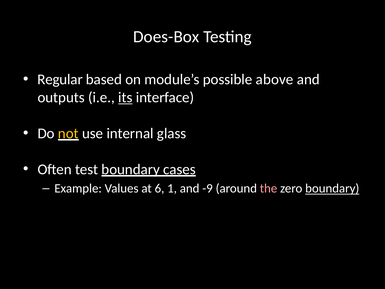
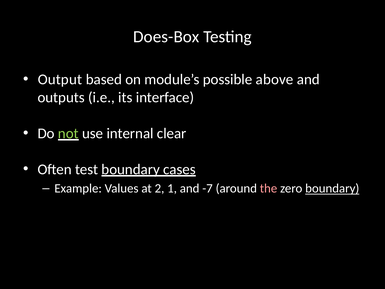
Regular: Regular -> Output
its underline: present -> none
not colour: yellow -> light green
glass: glass -> clear
6: 6 -> 2
-9: -9 -> -7
